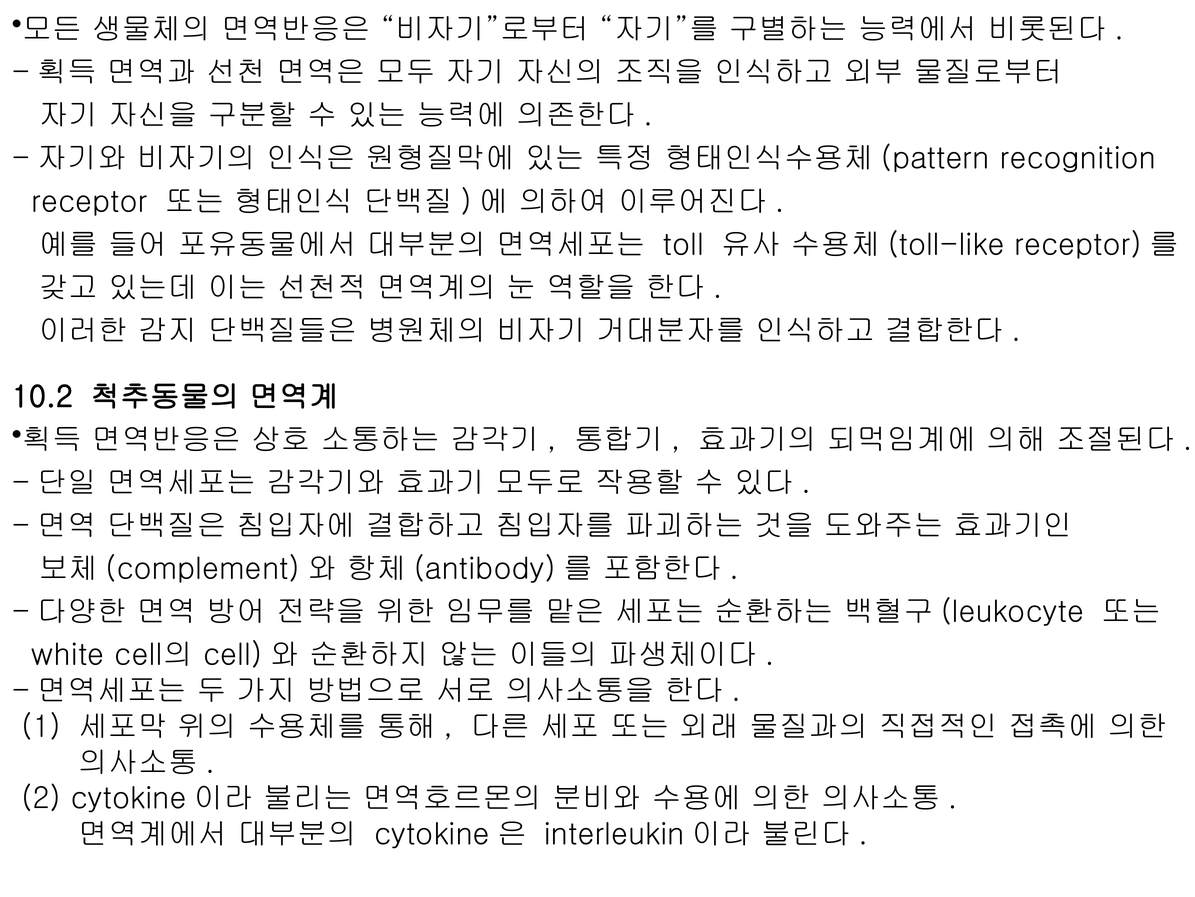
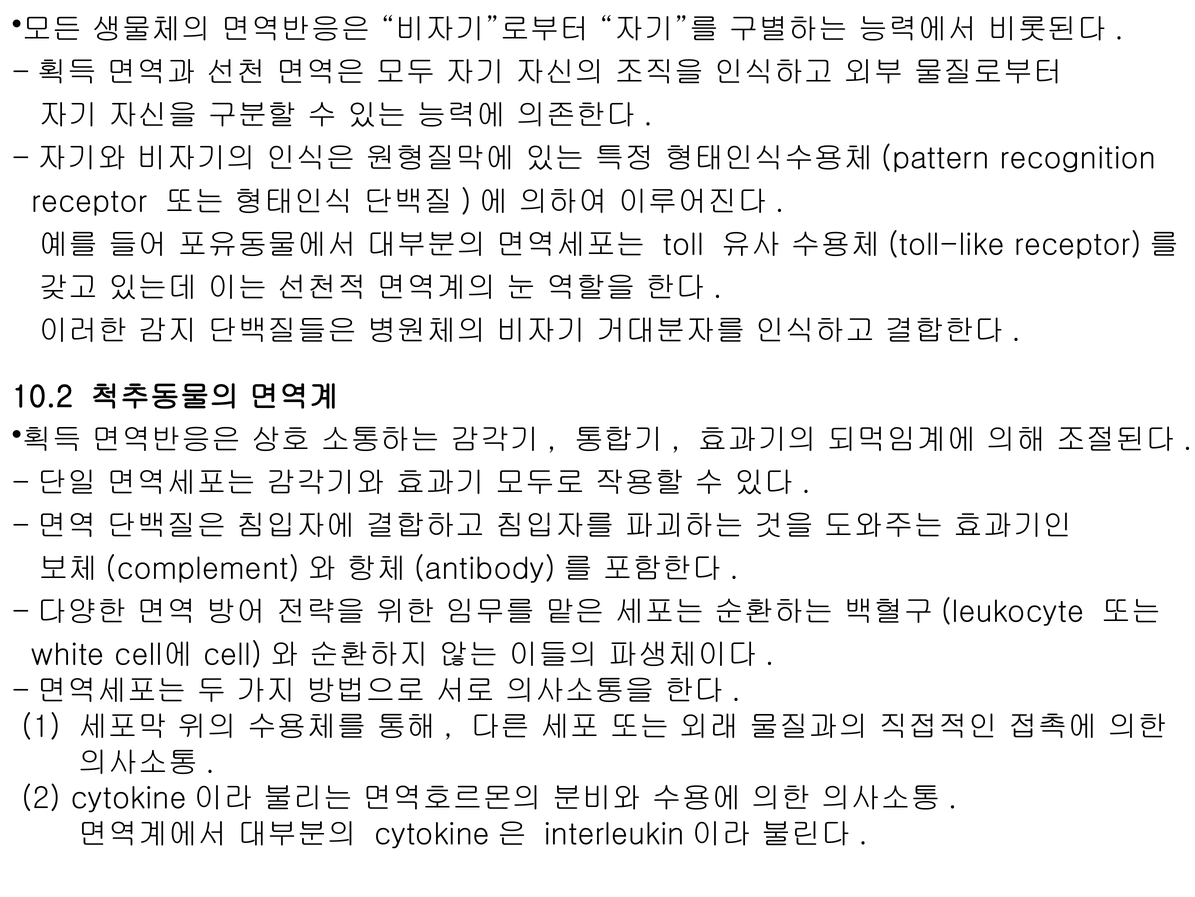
cell의: cell의 -> cell에
